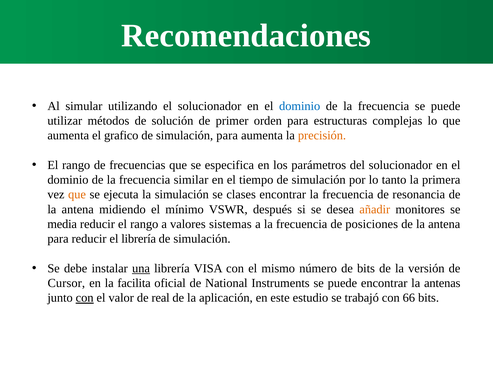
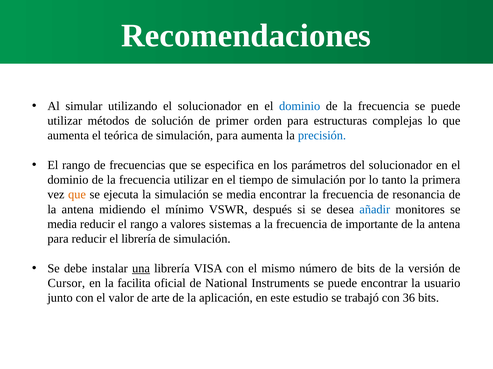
grafico: grafico -> teórica
precisión colour: orange -> blue
frecuencia similar: similar -> utilizar
simulación se clases: clases -> media
añadir colour: orange -> blue
posiciones: posiciones -> importante
antenas: antenas -> usuario
con at (85, 299) underline: present -> none
real: real -> arte
66: 66 -> 36
